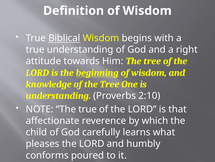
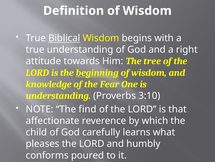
of the Tree: Tree -> Fear
2:10: 2:10 -> 3:10
The true: true -> find
